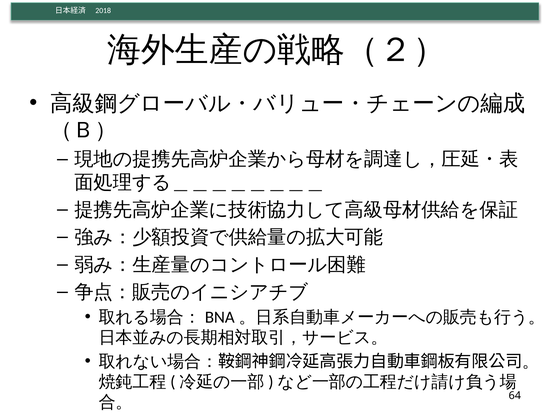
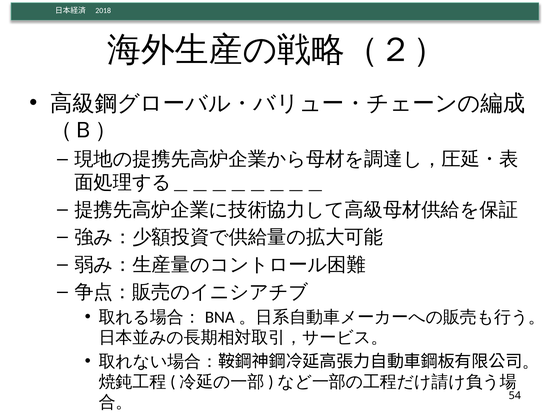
64: 64 -> 54
